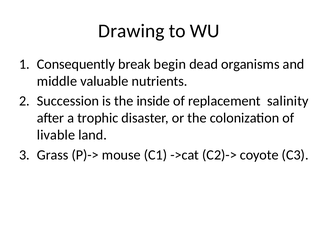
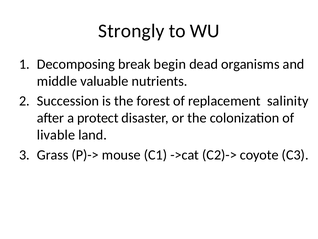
Drawing: Drawing -> Strongly
Consequently: Consequently -> Decomposing
inside: inside -> forest
trophic: trophic -> protect
